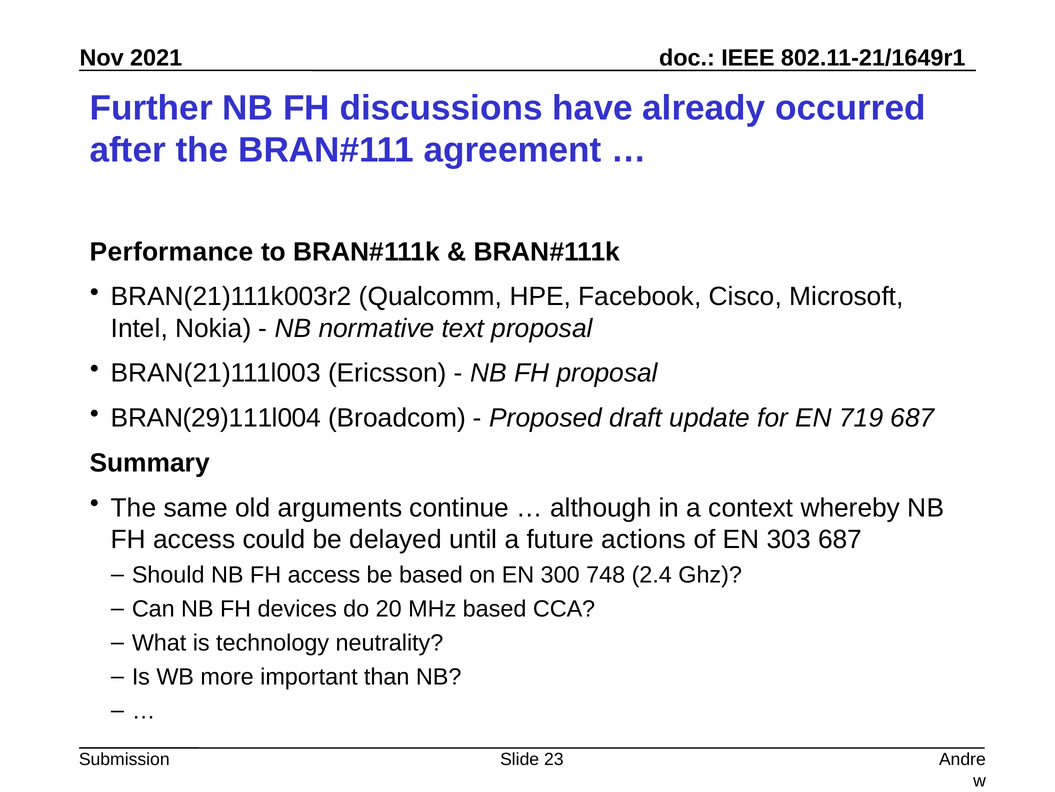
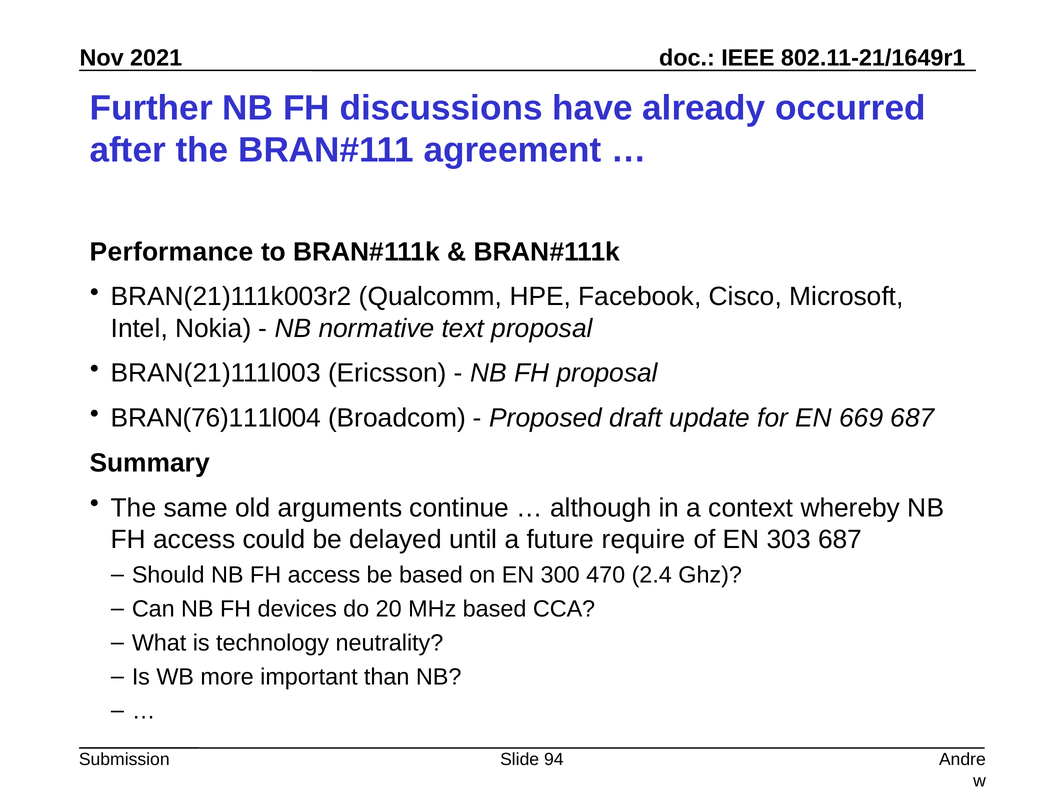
BRAN(29)111l004: BRAN(29)111l004 -> BRAN(76)111l004
719: 719 -> 669
actions: actions -> require
748: 748 -> 470
23: 23 -> 94
